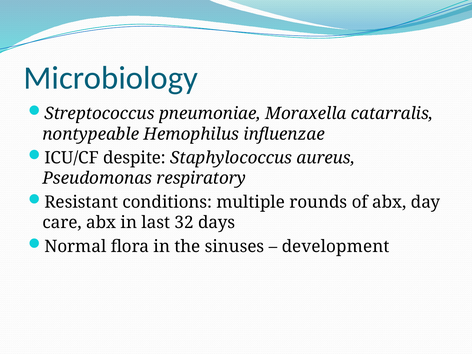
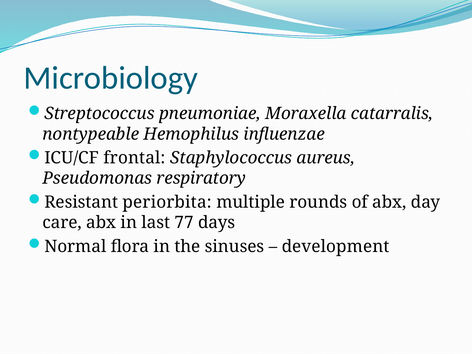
despite: despite -> frontal
conditions: conditions -> periorbita
32: 32 -> 77
